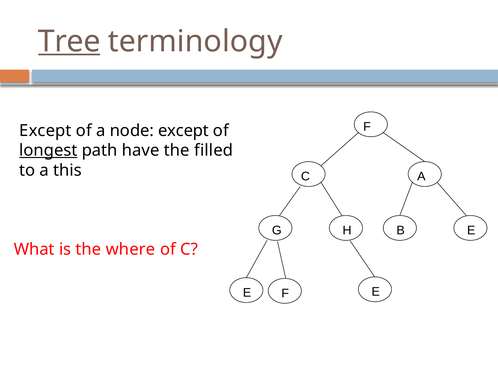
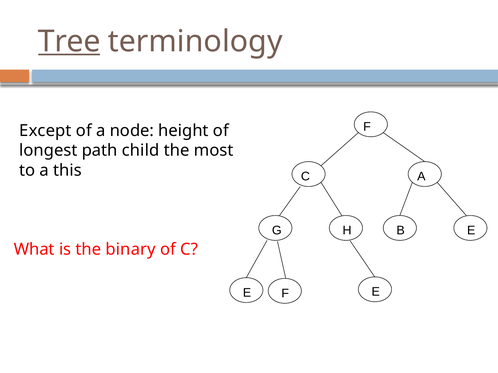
node except: except -> height
longest underline: present -> none
have: have -> child
filled: filled -> most
where: where -> binary
